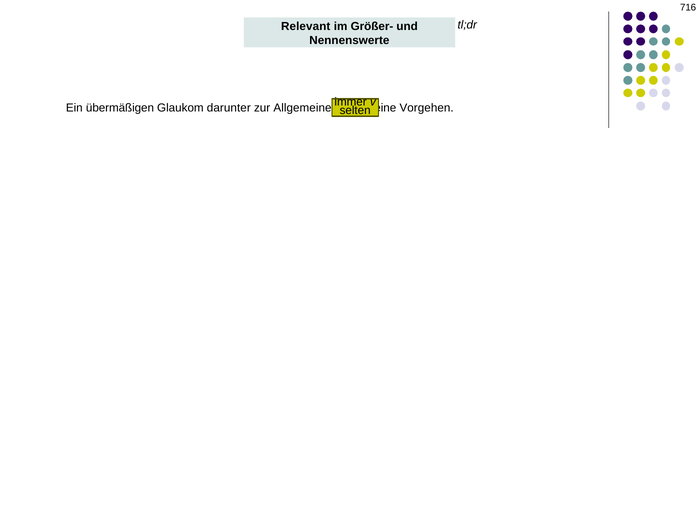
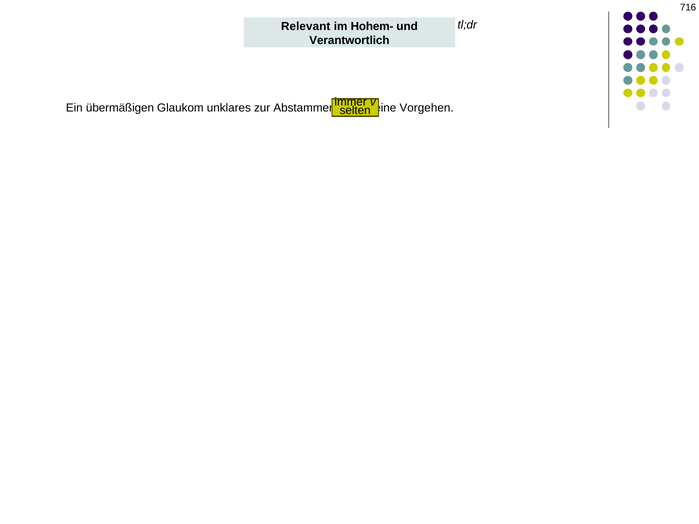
Größer-: Größer- -> Hohem-
Nennenswerte: Nennenswerte -> Verantwortlich
darunter: darunter -> unklares
Allgemeiner: Allgemeiner -> Abstammen
